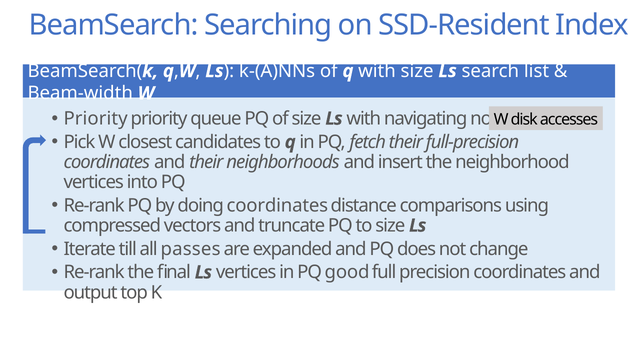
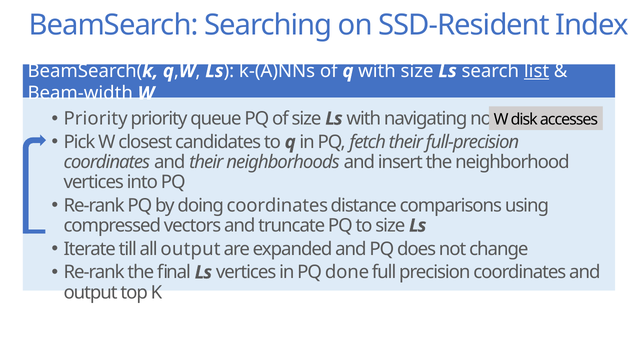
list underline: none -> present
all passes: passes -> output
good: good -> done
